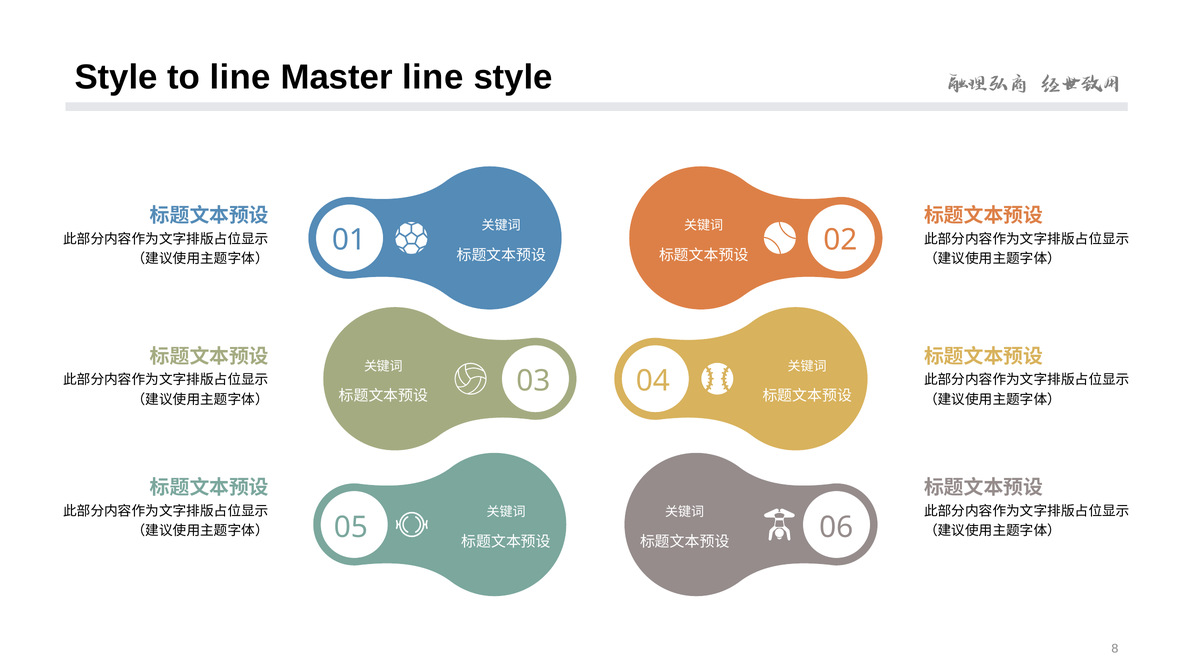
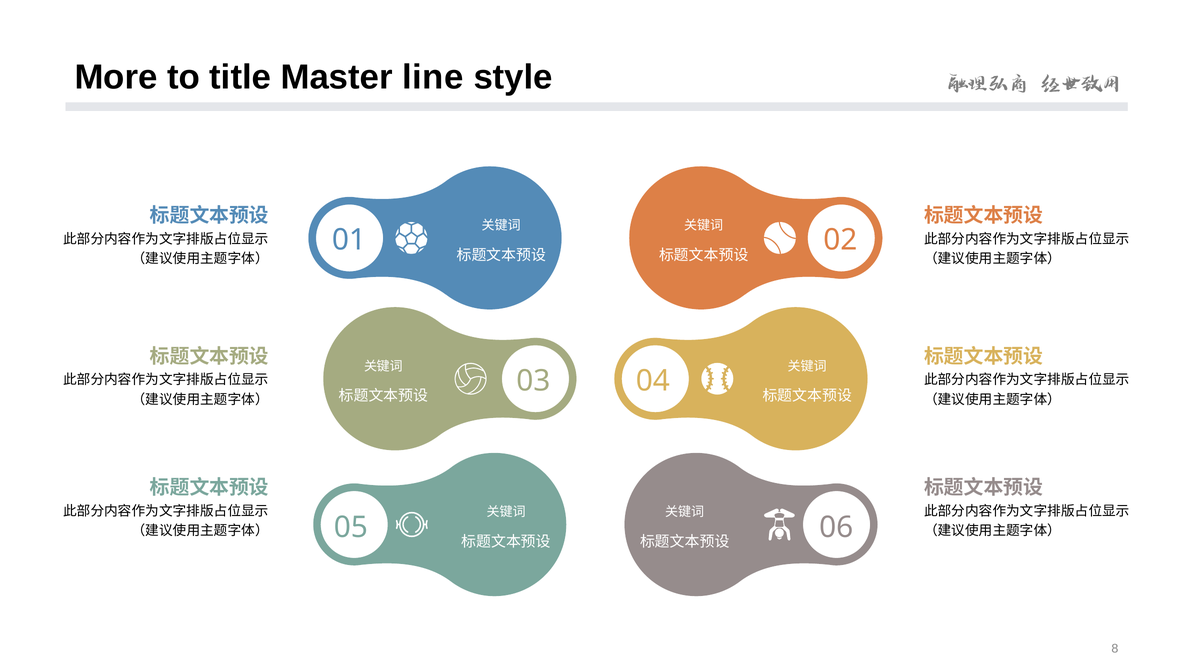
Style at (116, 77): Style -> More
to line: line -> title
